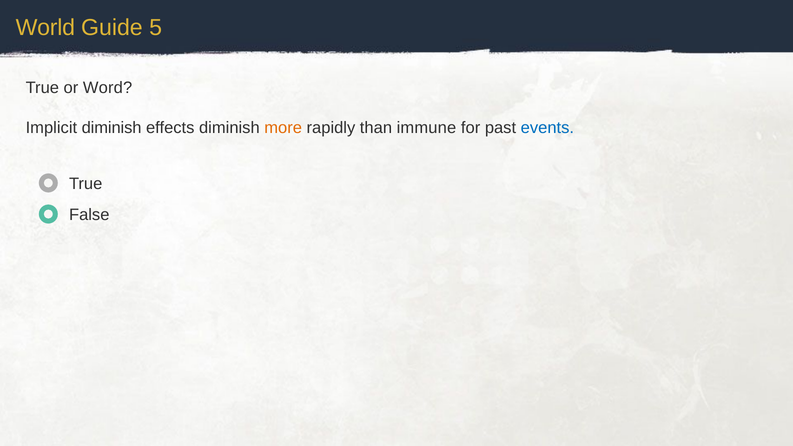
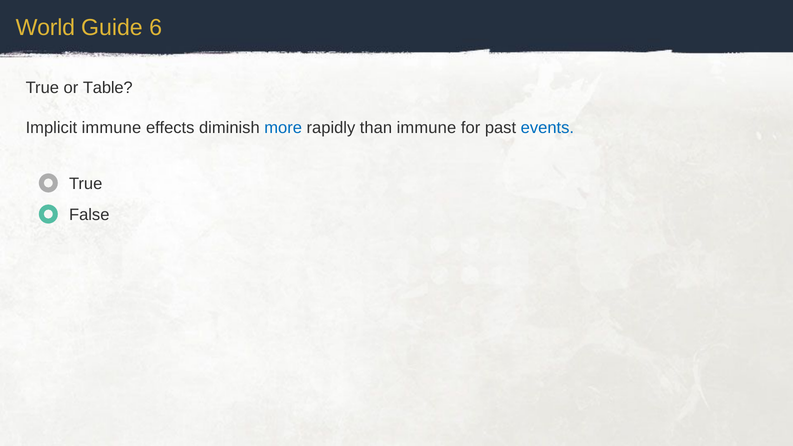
5: 5 -> 6
Word: Word -> Table
Implicit diminish: diminish -> immune
more colour: orange -> blue
